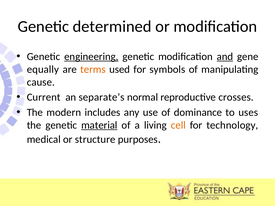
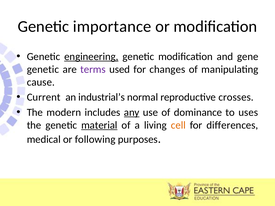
determined: determined -> importance
and underline: present -> none
equally at (43, 69): equally -> genetic
terms colour: orange -> purple
symbols: symbols -> changes
separate’s: separate’s -> industrial’s
any underline: none -> present
technology: technology -> differences
structure: structure -> following
